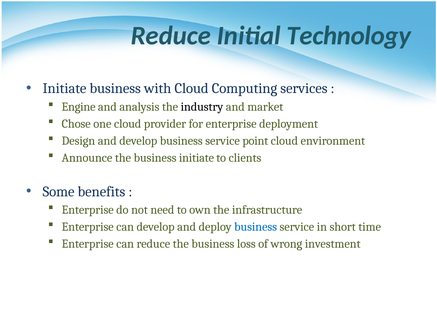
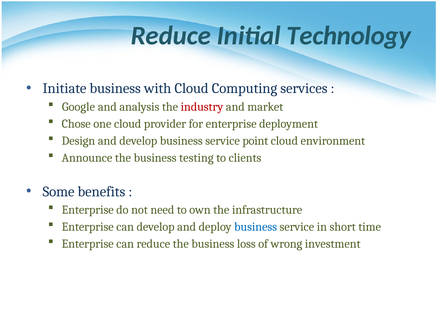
Engine: Engine -> Google
industry colour: black -> red
business initiate: initiate -> testing
